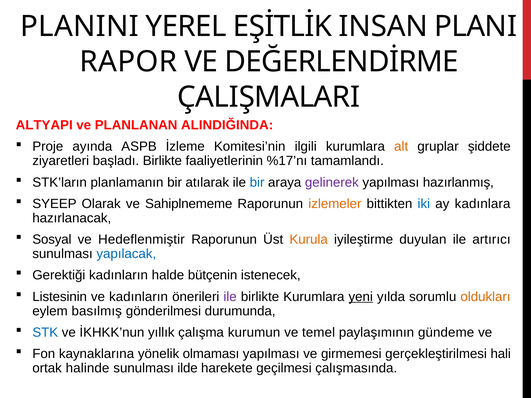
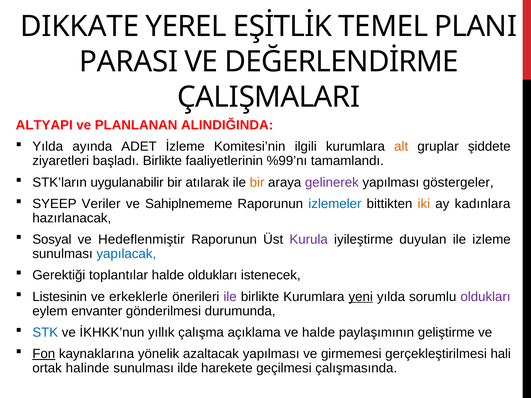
PLANINI: PLANINI -> DIKKATE
INSAN: INSAN -> TEMEL
RAPOR: RAPOR -> PARASI
Proje at (48, 147): Proje -> Yılda
ASPB: ASPB -> ADET
%17’nı: %17’nı -> %99’nı
planlamanın: planlamanın -> uygulanabilir
bir at (257, 182) colour: blue -> orange
hazırlanmış: hazırlanmış -> göstergeler
Olarak: Olarak -> Veriler
izlemeler colour: orange -> blue
iki colour: blue -> orange
Kurula colour: orange -> purple
artırıcı: artırıcı -> izleme
Gerektiği kadınların: kadınların -> toplantılar
halde bütçenin: bütçenin -> oldukları
ve kadınların: kadınların -> erkeklerle
oldukları at (485, 297) colour: orange -> purple
basılmış: basılmış -> envanter
kurumun: kurumun -> açıklama
ve temel: temel -> halde
gündeme: gündeme -> geliştirme
Fon underline: none -> present
olmaması: olmaması -> azaltacak
